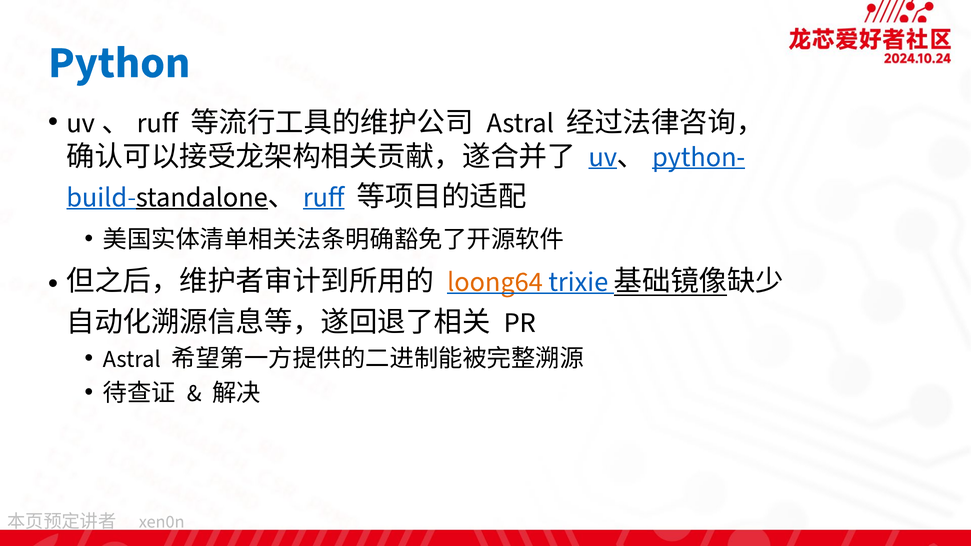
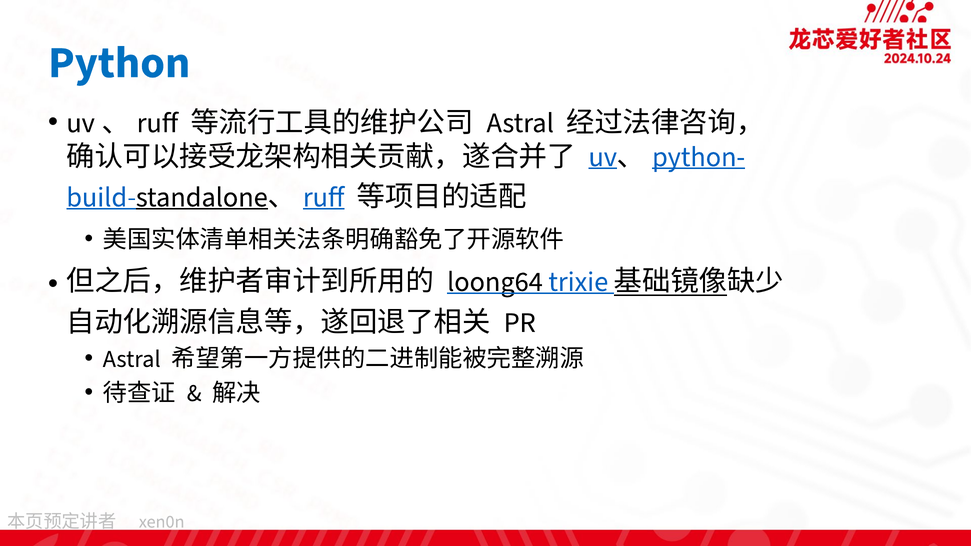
loong64 colour: orange -> black
